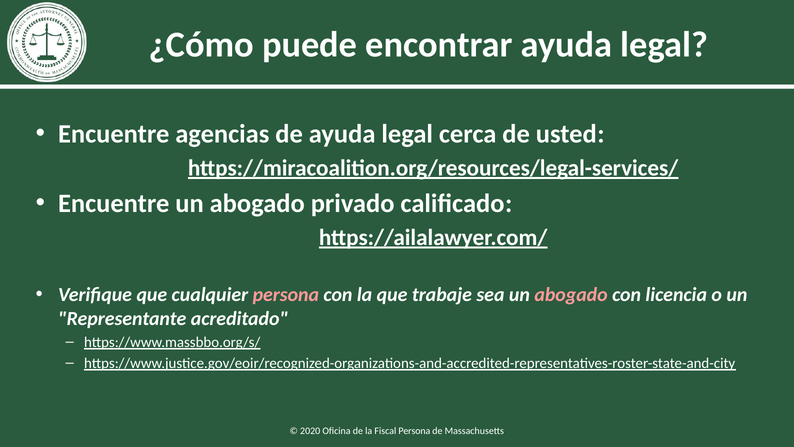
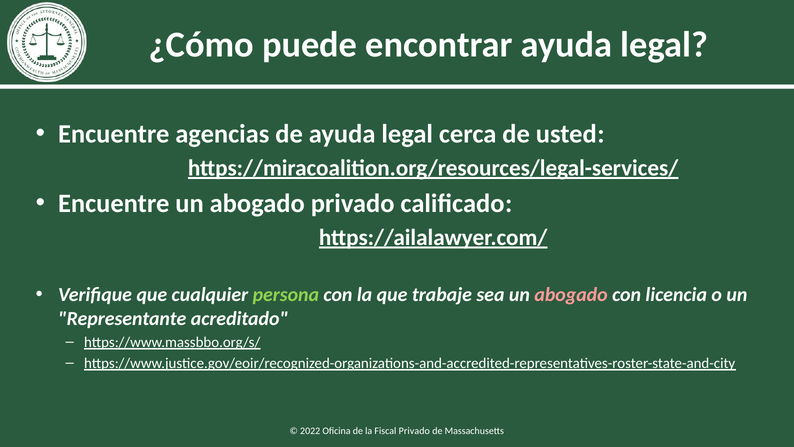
persona at (286, 295) colour: pink -> light green
2020: 2020 -> 2022
Fiscal Persona: Persona -> Privado
